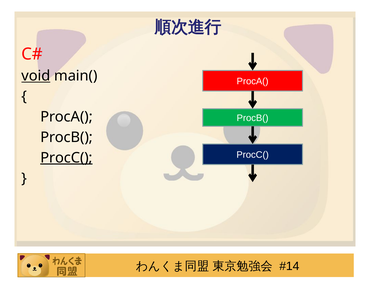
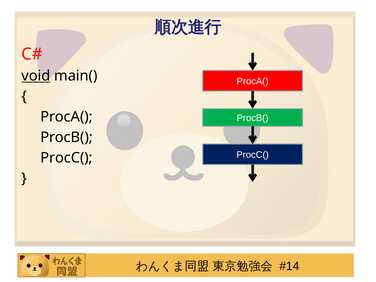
ProcC( at (66, 158) underline: present -> none
